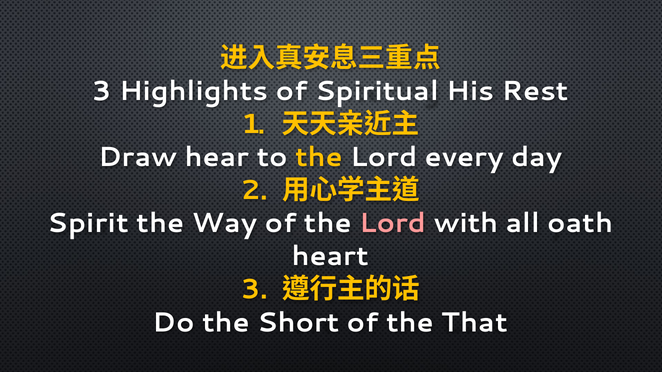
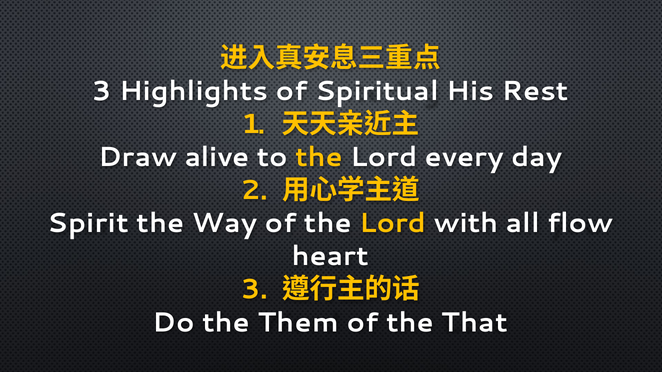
hear: hear -> alive
Lord at (393, 223) colour: pink -> yellow
oath: oath -> flow
Short: Short -> Them
